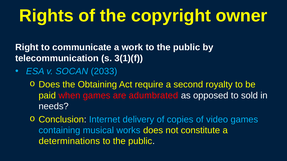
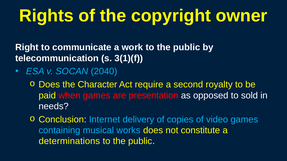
2033: 2033 -> 2040
Obtaining: Obtaining -> Character
adumbrated: adumbrated -> presentation
